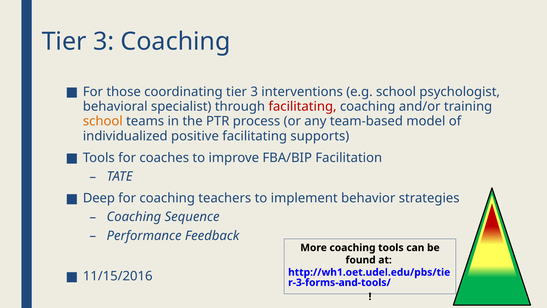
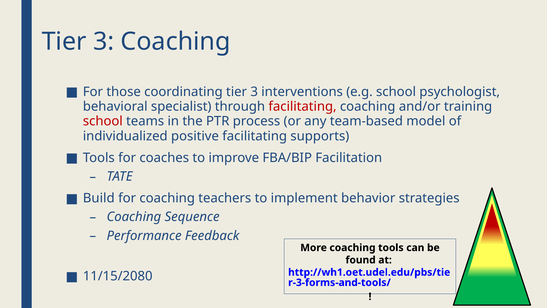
school at (103, 121) colour: orange -> red
Deep: Deep -> Build
11/15/2016: 11/15/2016 -> 11/15/2080
